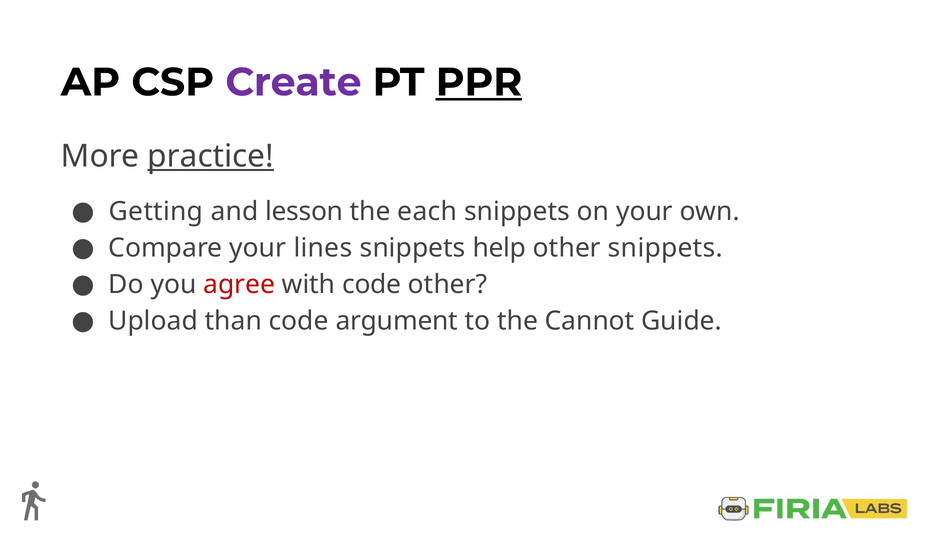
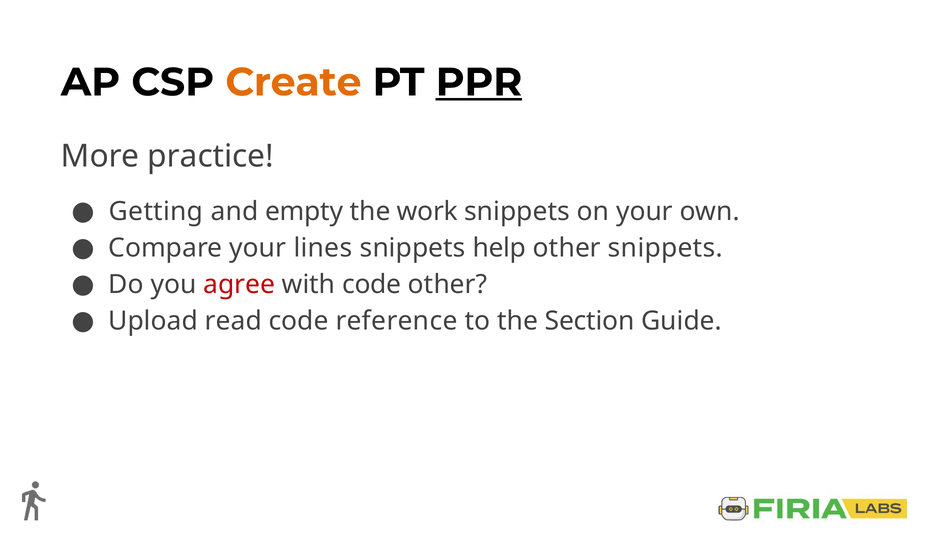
Create colour: purple -> orange
practice underline: present -> none
lesson: lesson -> empty
each: each -> work
than: than -> read
argument: argument -> reference
Cannot: Cannot -> Section
